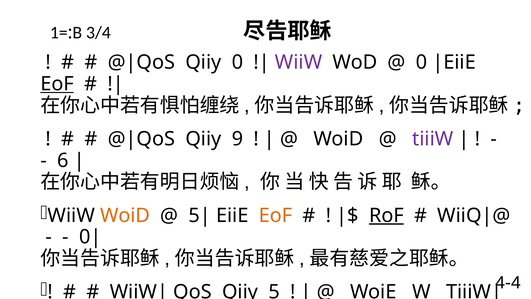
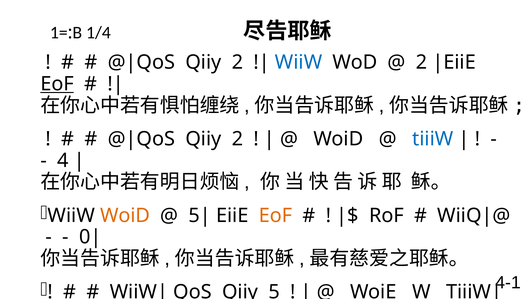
3/4: 3/4 -> 1/4
0 at (237, 62): 0 -> 2
WiiW at (299, 62) colour: purple -> blue
0 at (422, 62): 0 -> 2
9 at (237, 139): 9 -> 2
tiiiW colour: purple -> blue
6: 6 -> 4
RoF underline: present -> none
4-4: 4-4 -> 4-1
